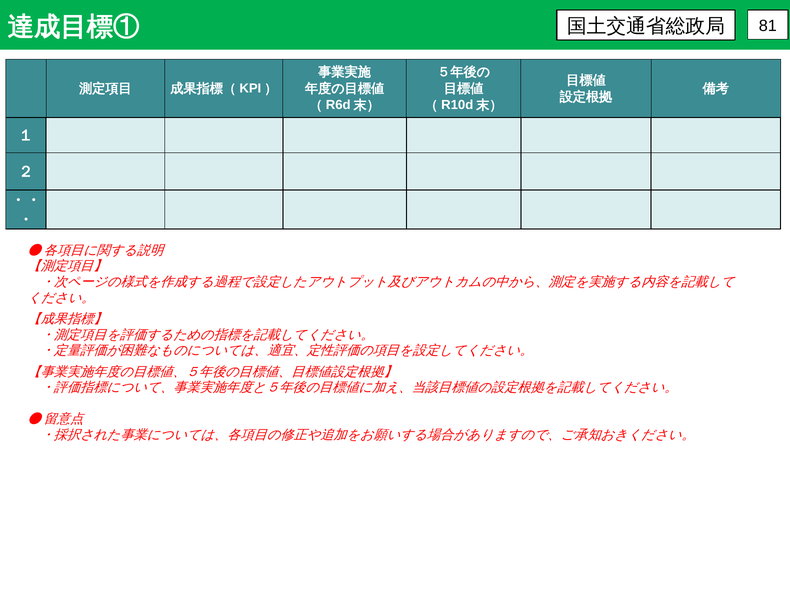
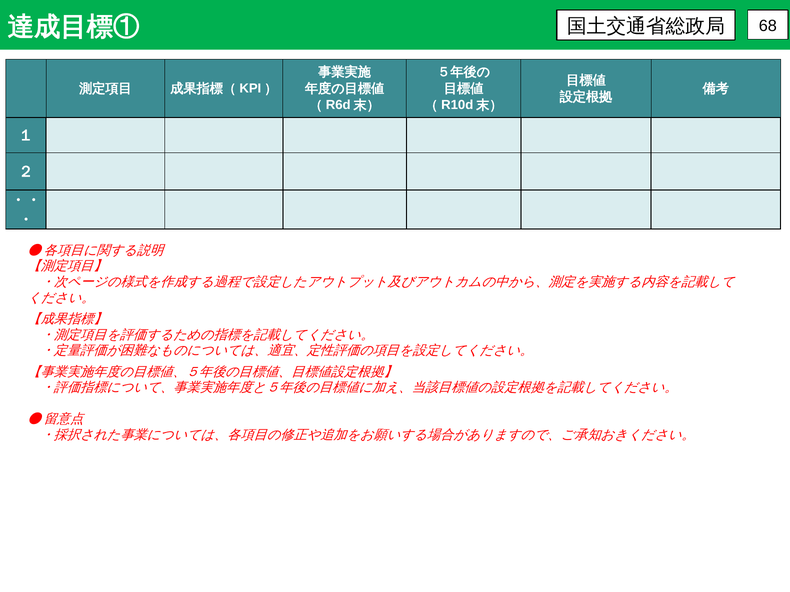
81: 81 -> 68
